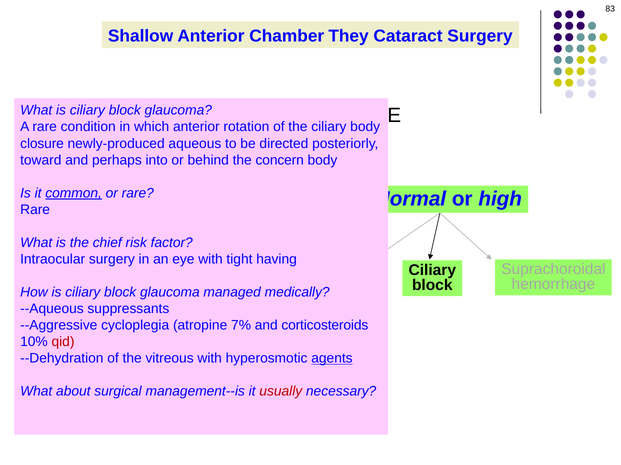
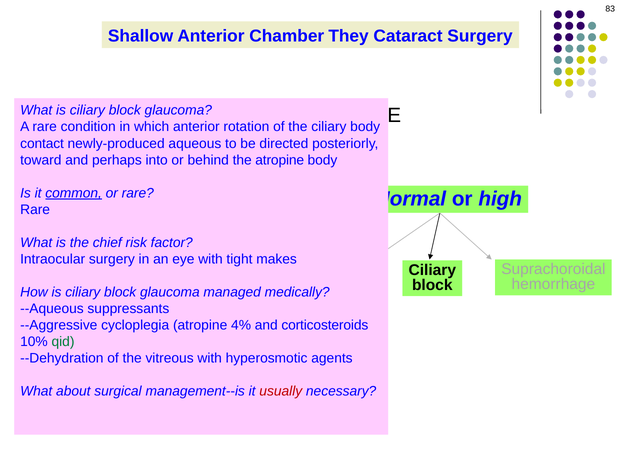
closure: closure -> contact
the concern: concern -> atropine
having: having -> makes
7%: 7% -> 4%
qid colour: red -> green
agents underline: present -> none
